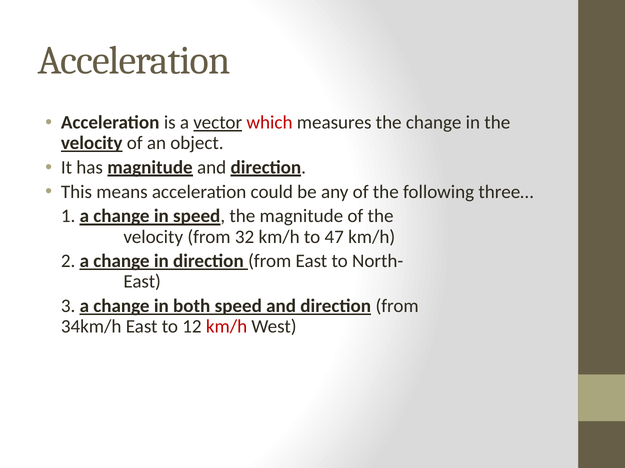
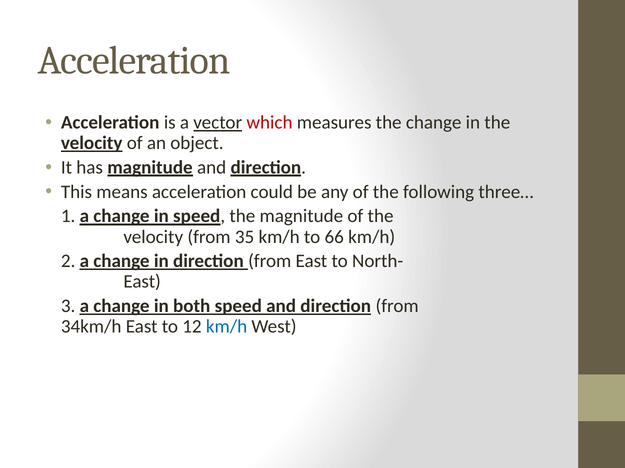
32: 32 -> 35
47: 47 -> 66
km/h at (227, 327) colour: red -> blue
